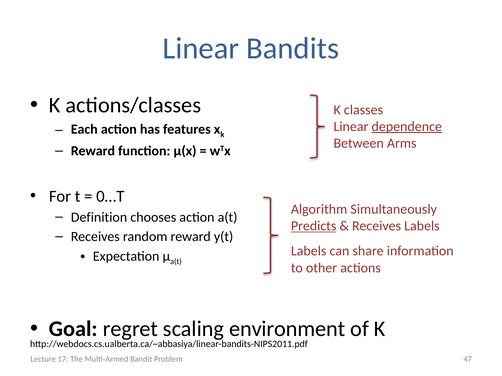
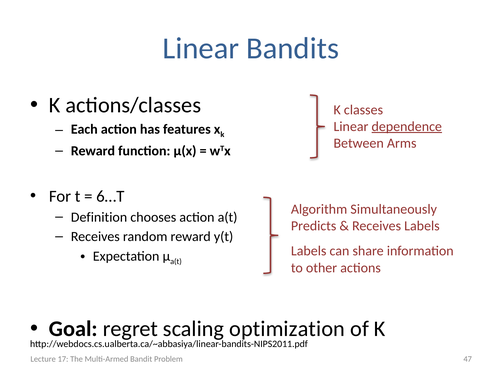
0…T: 0…T -> 6…T
Predicts underline: present -> none
environment: environment -> optimization
